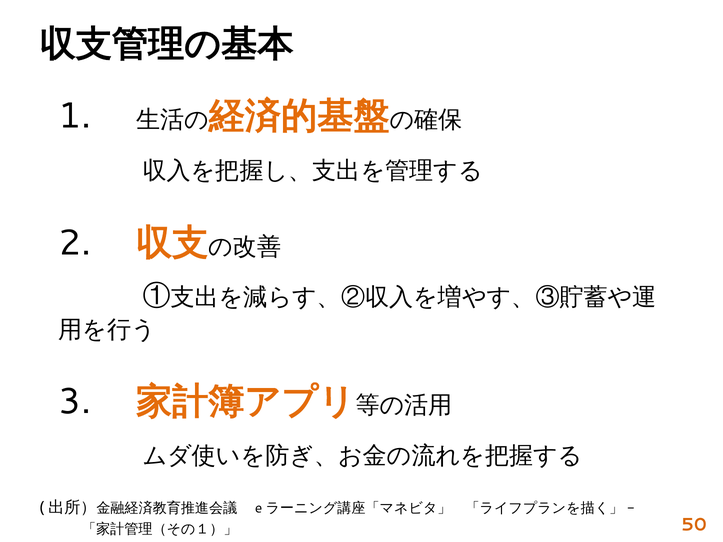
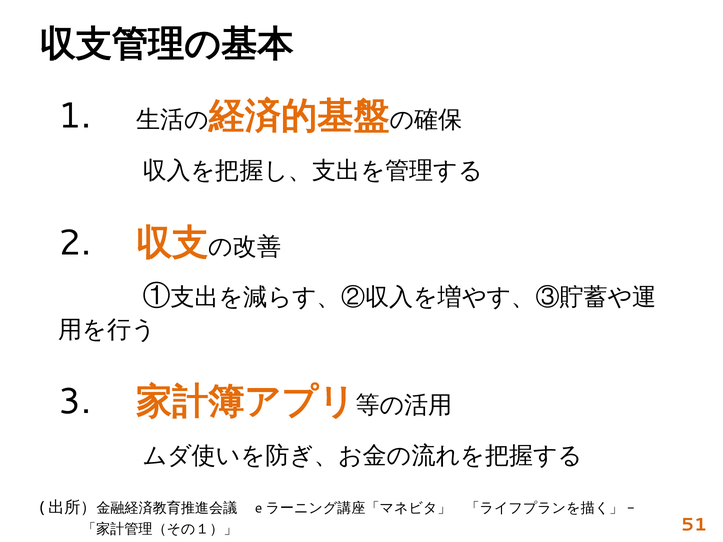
50: 50 -> 51
